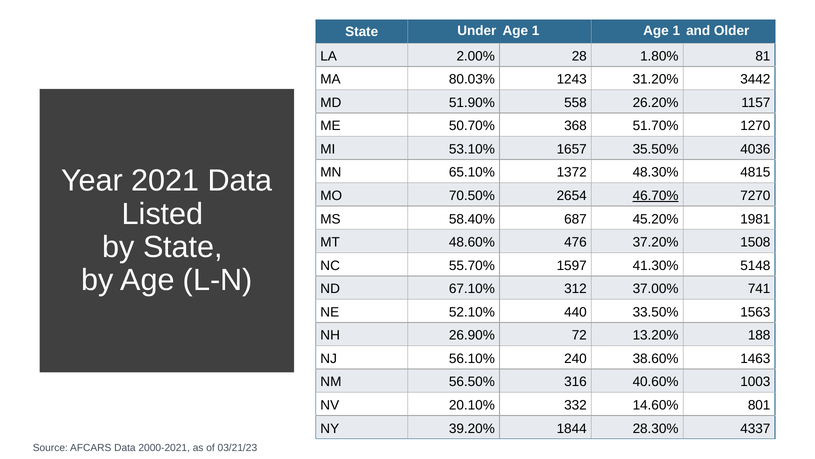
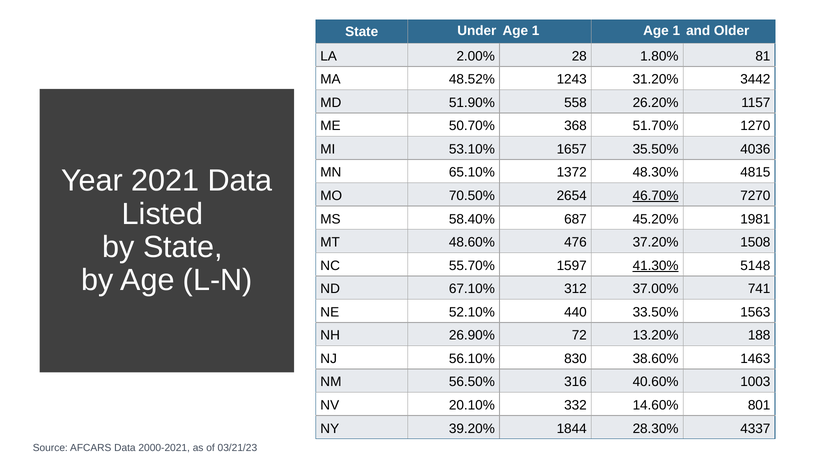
80.03%: 80.03% -> 48.52%
41.30% underline: none -> present
240: 240 -> 830
